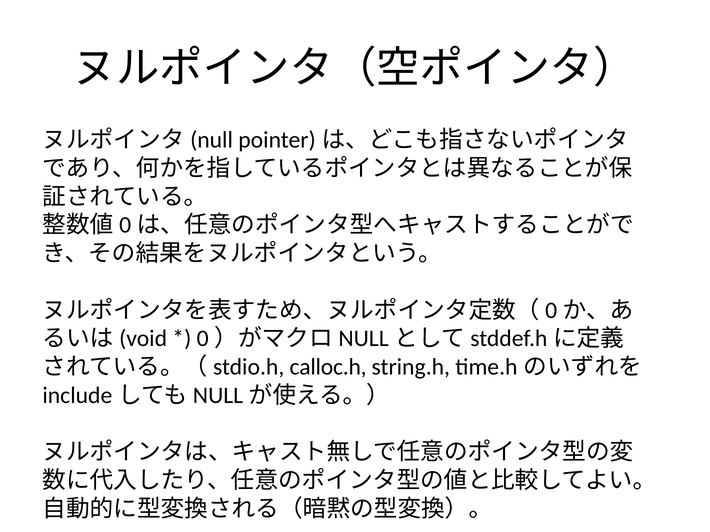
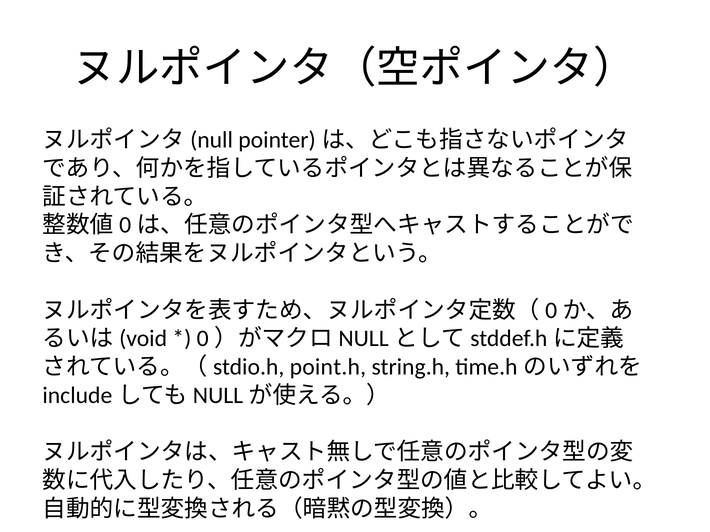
calloc.h: calloc.h -> point.h
